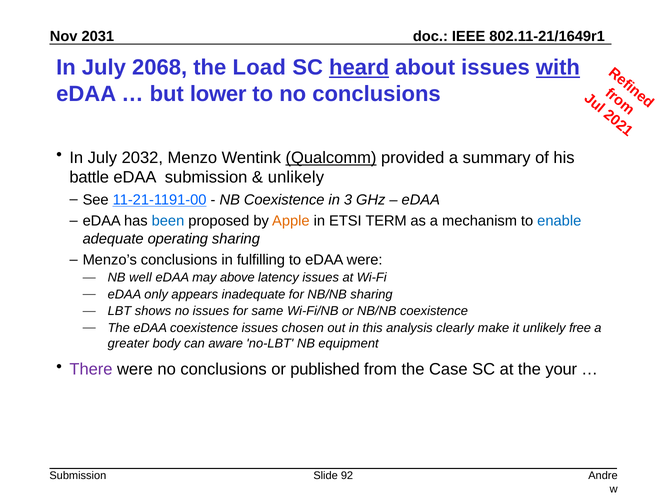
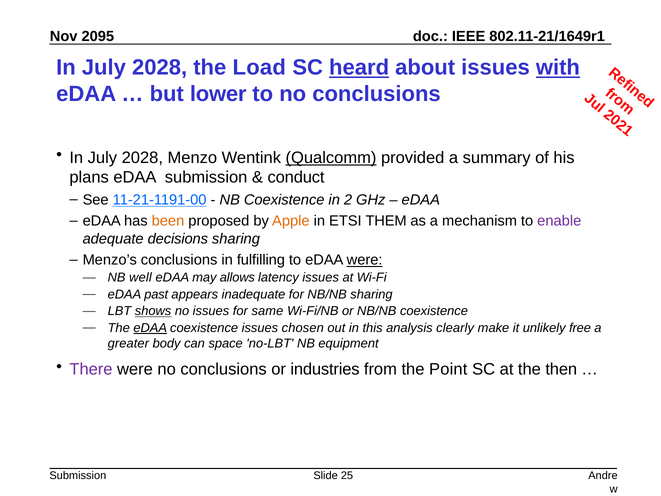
2031: 2031 -> 2095
2068 at (160, 68): 2068 -> 2028
2032 at (142, 158): 2032 -> 2028
battle: battle -> plans
unlikely at (296, 177): unlikely -> conduct
in 3: 3 -> 2
been colour: blue -> orange
TERM: TERM -> THEM
enable colour: blue -> purple
operating: operating -> decisions
were at (365, 260) underline: none -> present
above: above -> allows
only: only -> past
shows underline: none -> present
eDAA at (150, 328) underline: none -> present
aware: aware -> space
published: published -> industries
Case: Case -> Point
your: your -> then
92: 92 -> 25
